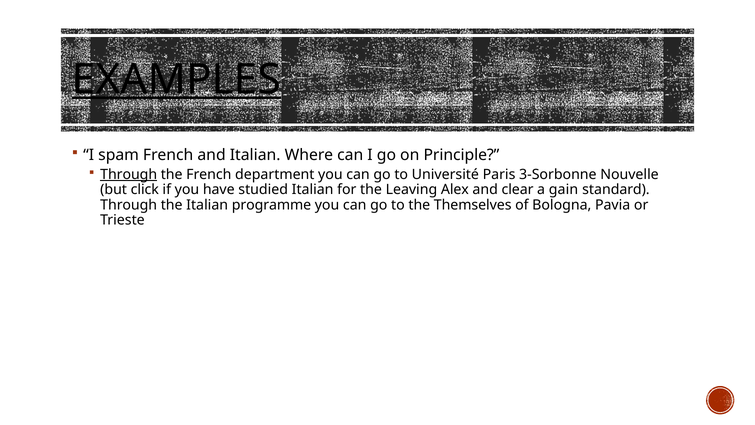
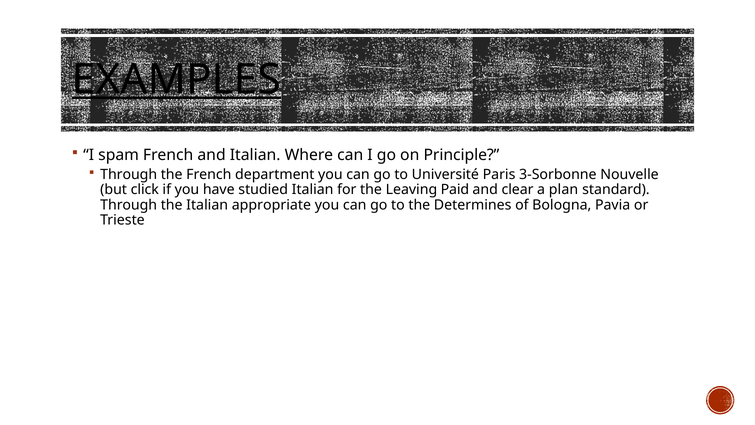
Through at (129, 174) underline: present -> none
Alex: Alex -> Paid
gain: gain -> plan
programme: programme -> appropriate
Themselves: Themselves -> Determines
